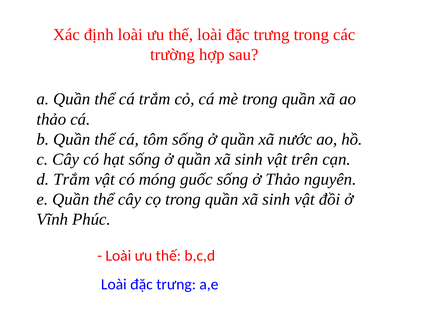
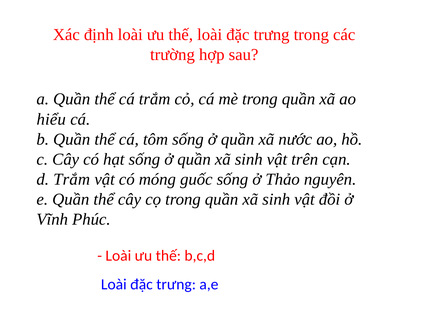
thảo at (51, 119): thảo -> hiểu
